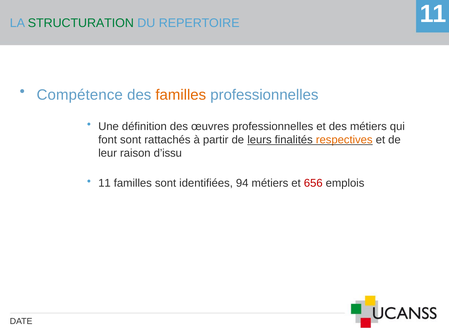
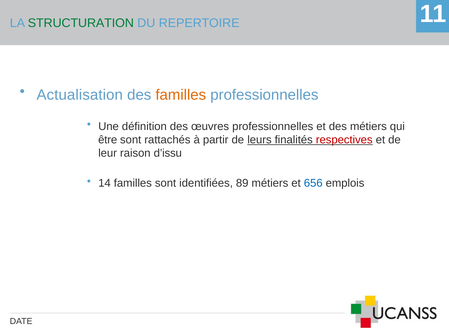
Compétence: Compétence -> Actualisation
font: font -> être
respectives colour: orange -> red
11 at (105, 184): 11 -> 14
94: 94 -> 89
656 colour: red -> blue
